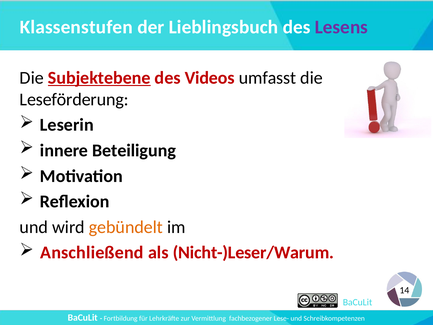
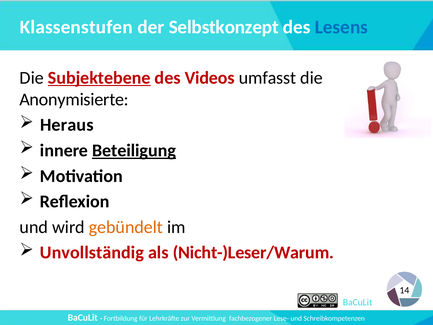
Lieblingsbuch: Lieblingsbuch -> Selbstkonzept
Lesens colour: purple -> blue
Leseförderung: Leseförderung -> Anonymisierte
Leserin: Leserin -> Heraus
Beteiligung underline: none -> present
Anschließend: Anschließend -> Unvollständig
